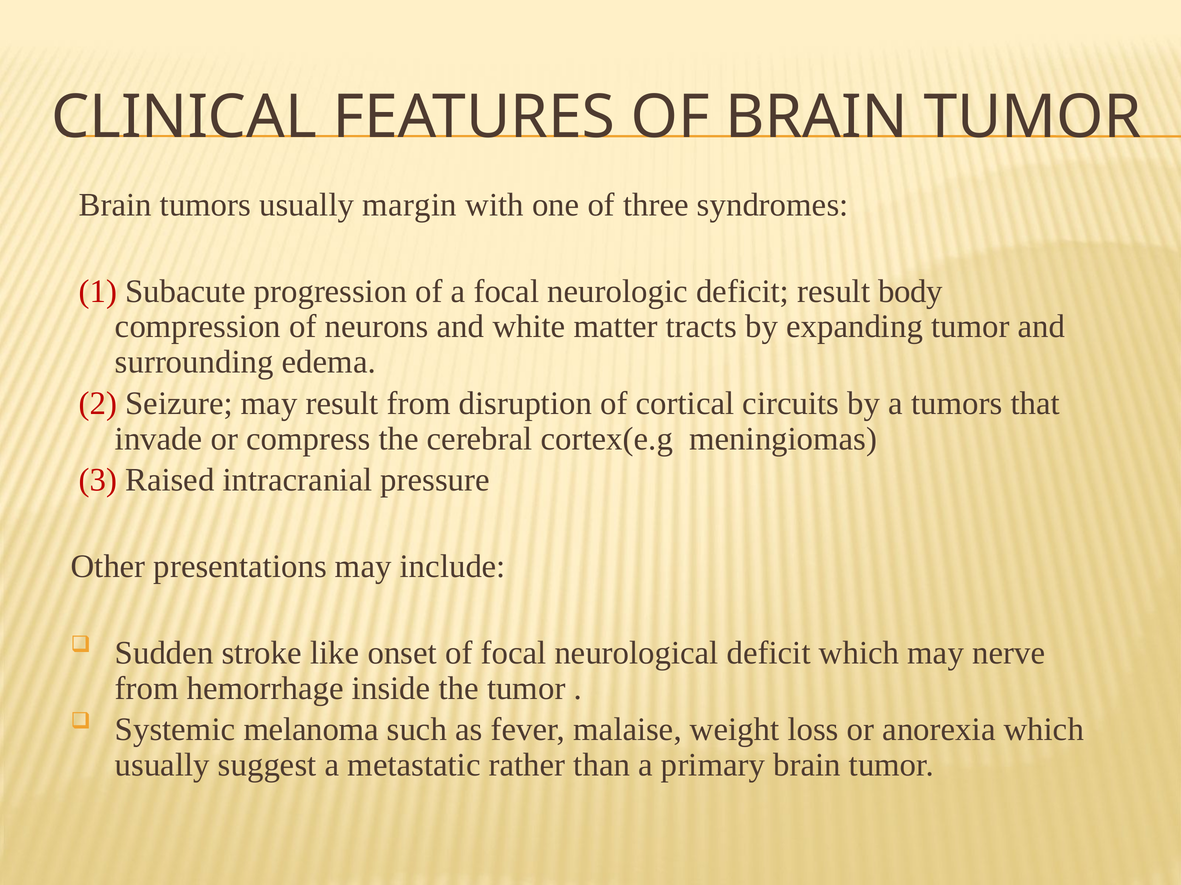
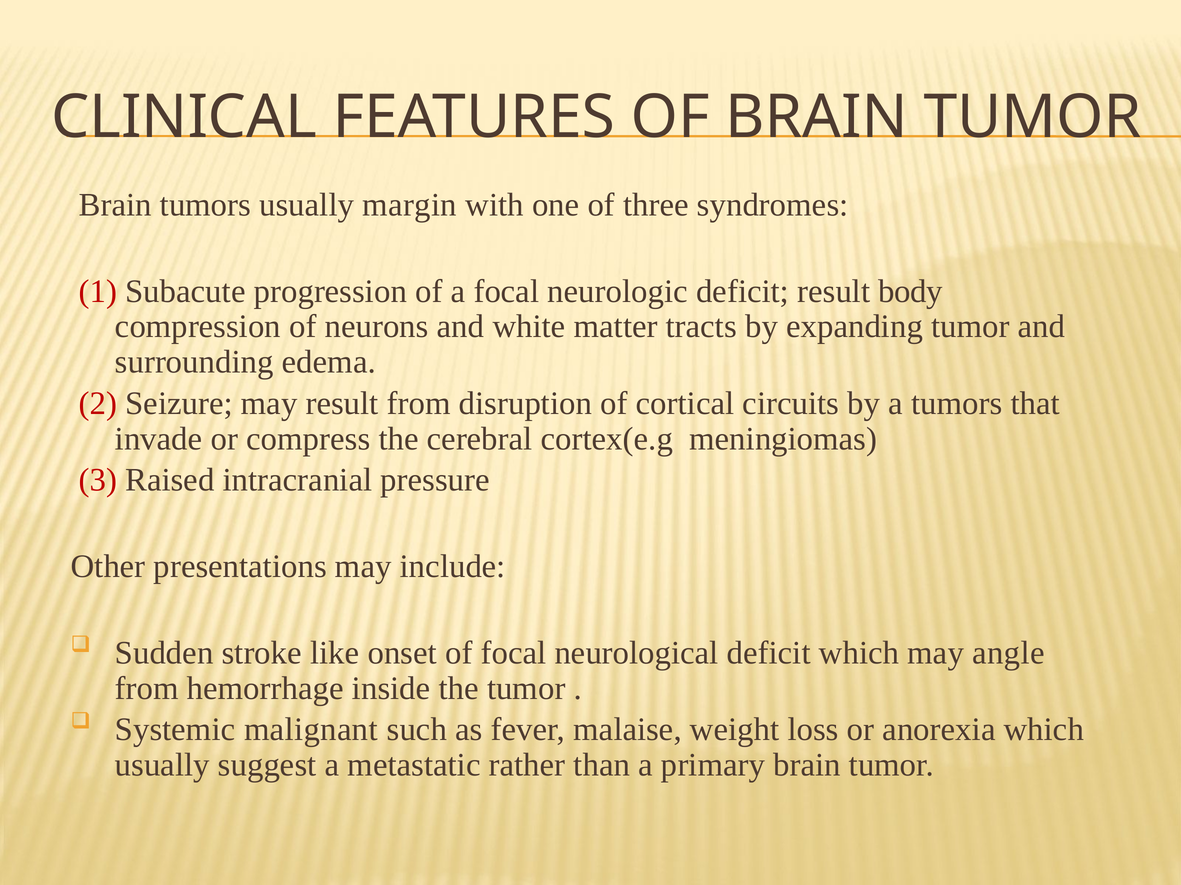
nerve: nerve -> angle
melanoma: melanoma -> malignant
